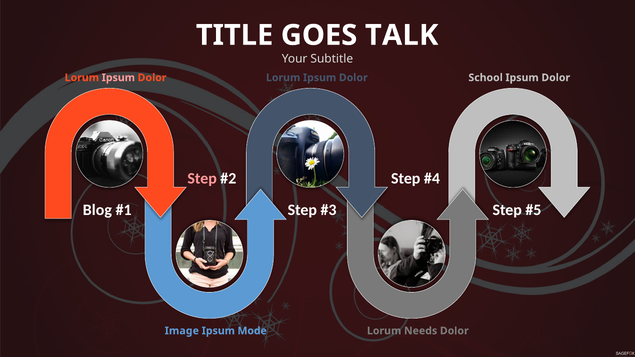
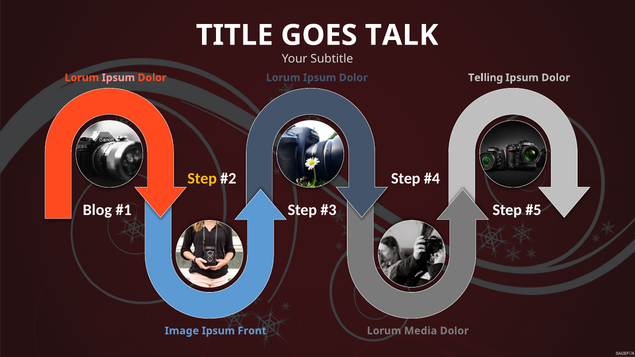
School: School -> Telling
Step at (202, 178) colour: pink -> yellow
Mode: Mode -> Front
Needs: Needs -> Media
